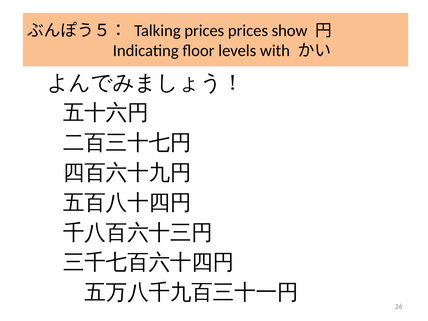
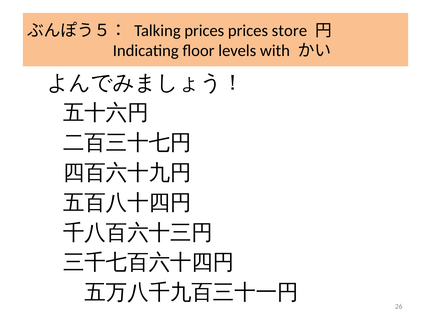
show: show -> store
